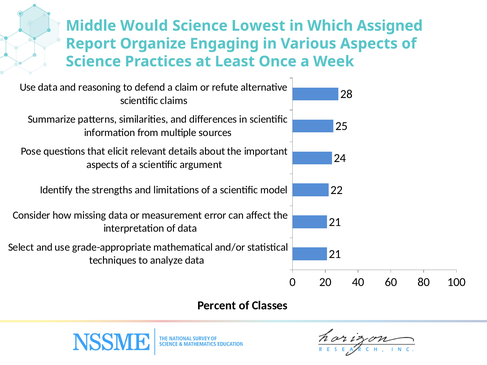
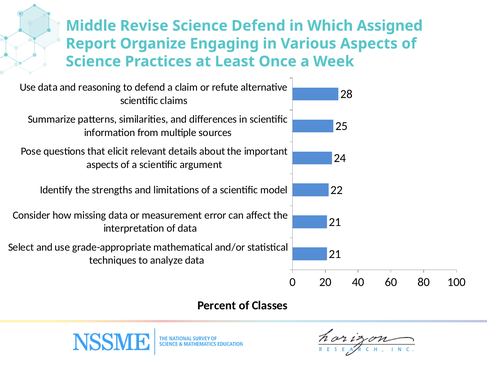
Would: Would -> Revise
Science Lowest: Lowest -> Defend
